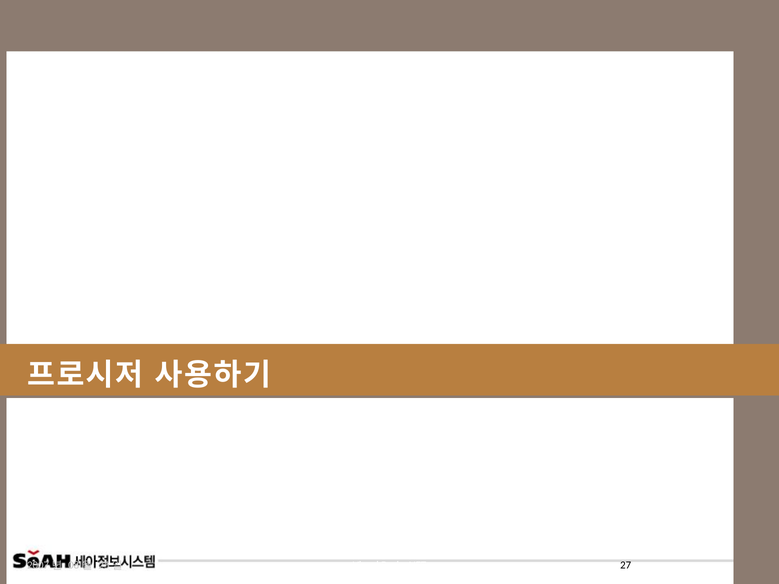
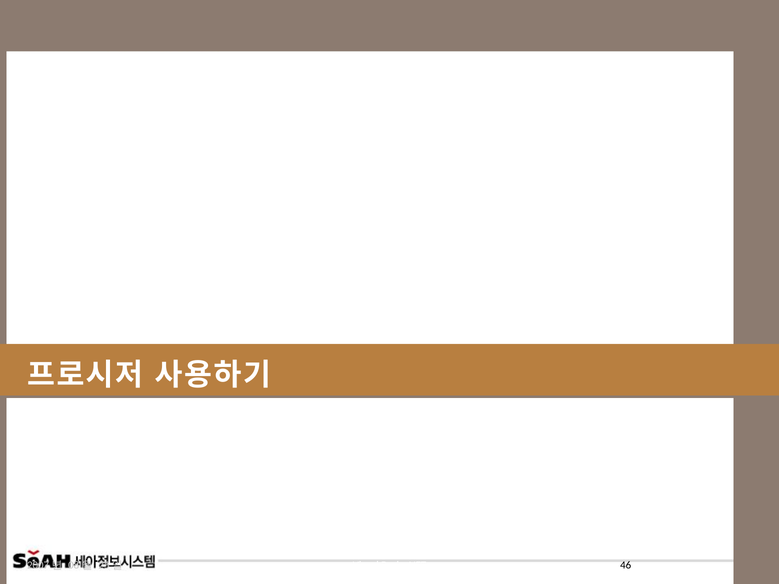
27: 27 -> 46
